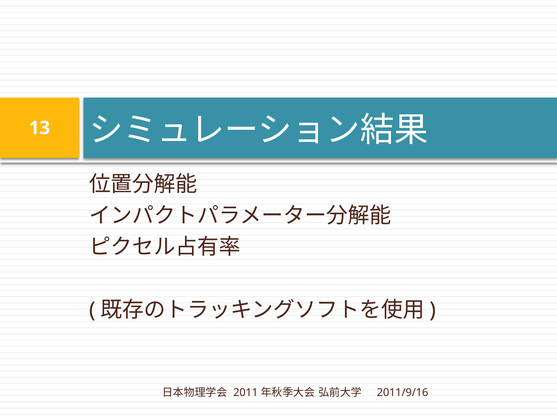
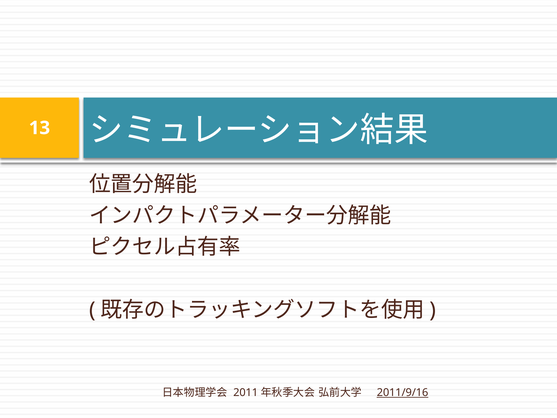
2011/9/16 underline: none -> present
